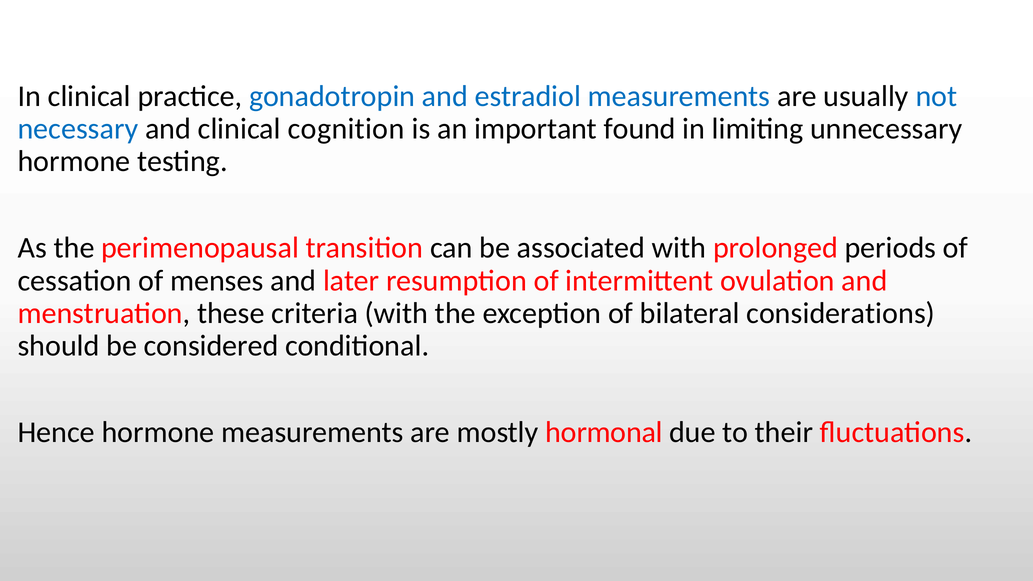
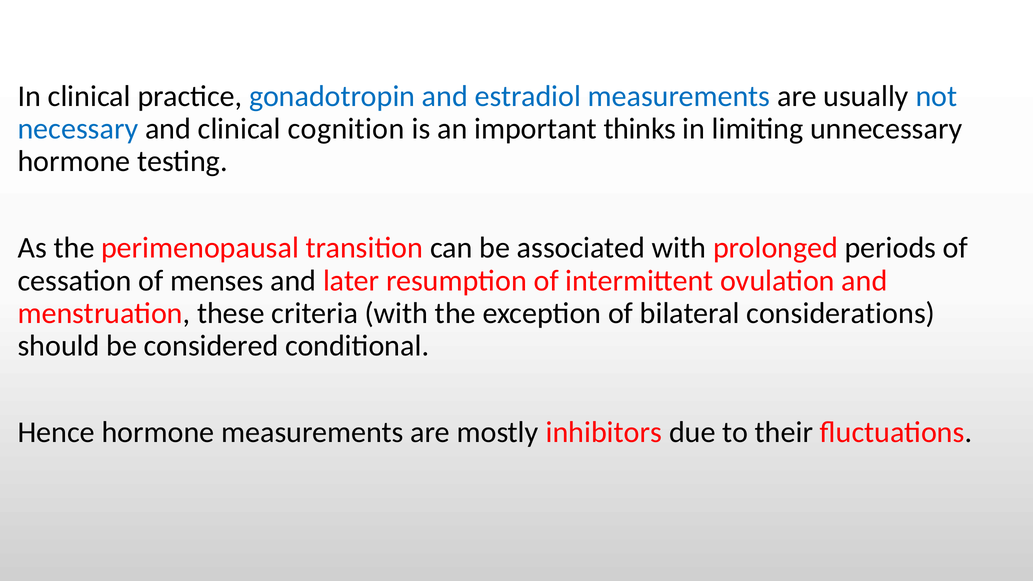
found: found -> thinks
hormonal: hormonal -> inhibitors
